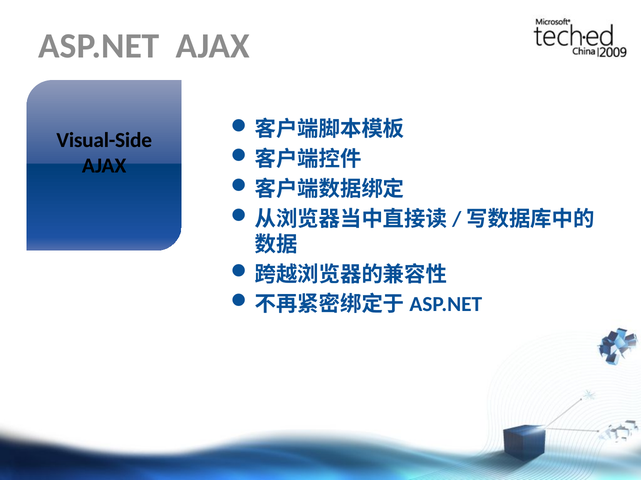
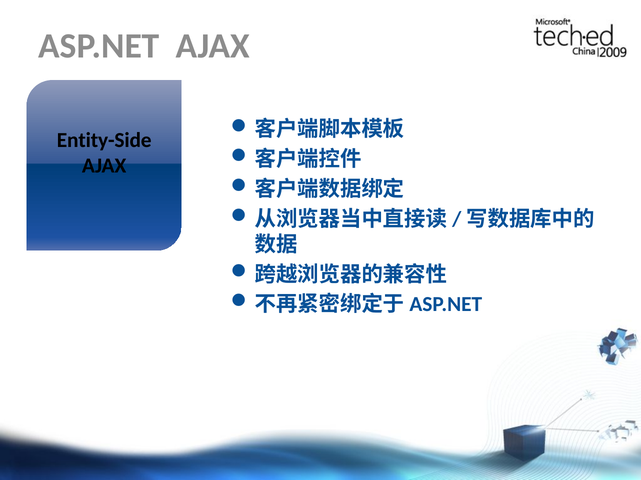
Visual-Side: Visual-Side -> Entity-Side
